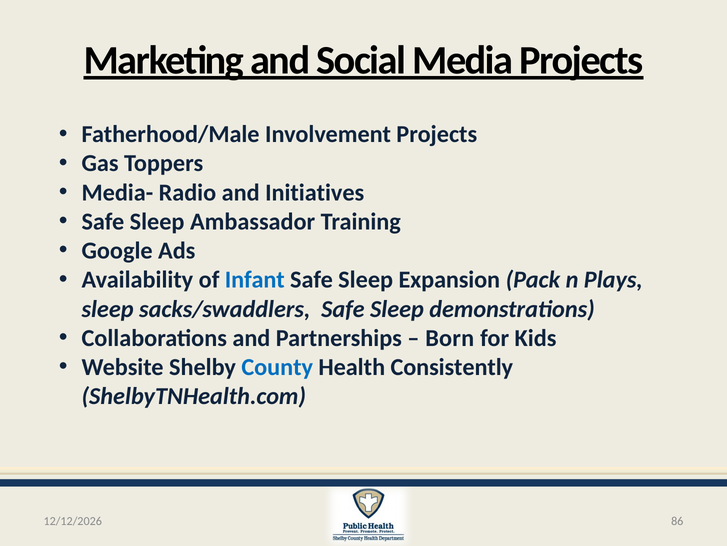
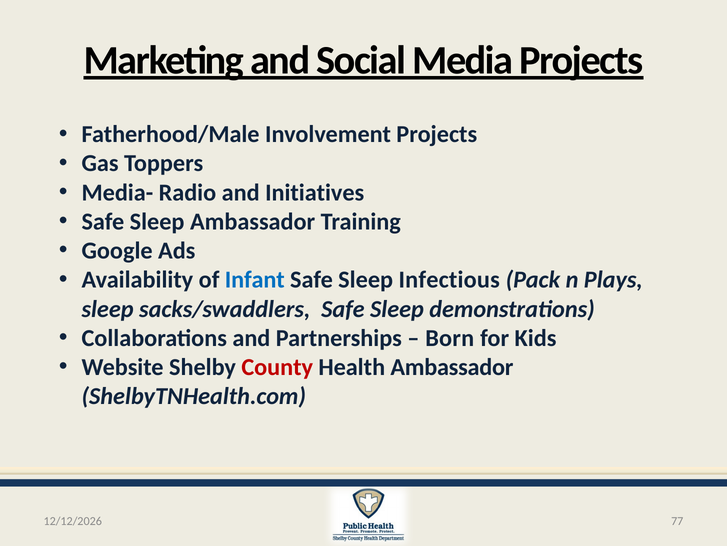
Expansion: Expansion -> Infectious
County colour: blue -> red
Health Consistently: Consistently -> Ambassador
86: 86 -> 77
